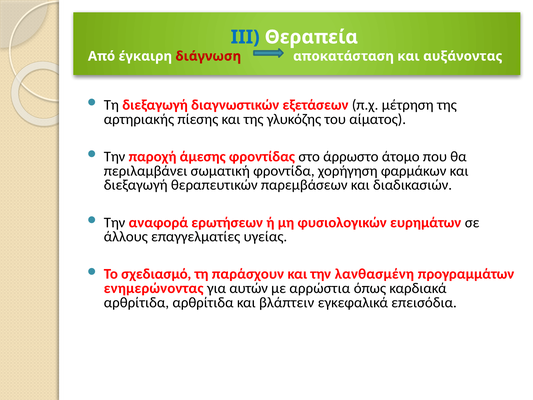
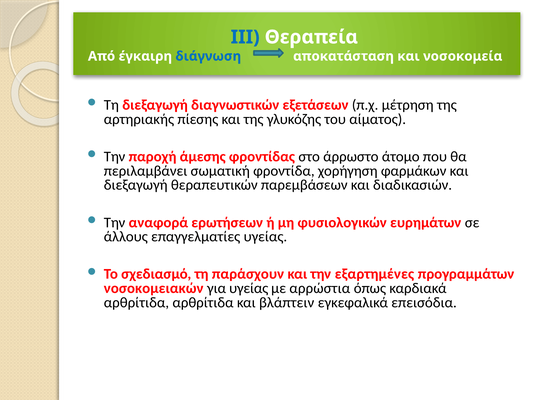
διάγνωση colour: red -> blue
αυξάνοντας: αυξάνοντας -> νοσοκομεία
λανθασμένη: λανθασμένη -> εξαρτημένες
ενημερώνοντας: ενημερώνοντας -> νοσοκομειακών
για αυτών: αυτών -> υγείας
